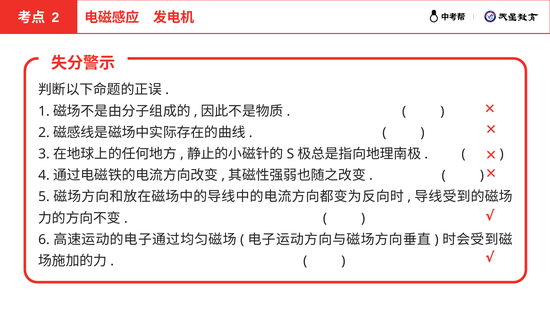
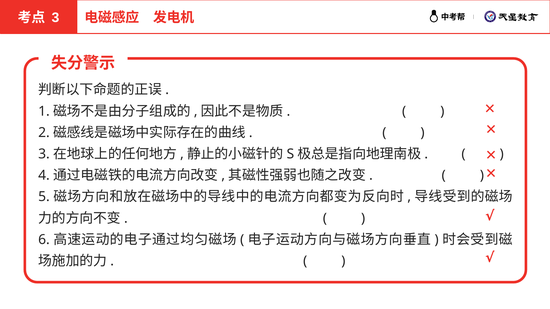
2 at (55, 18): 2 -> 3
